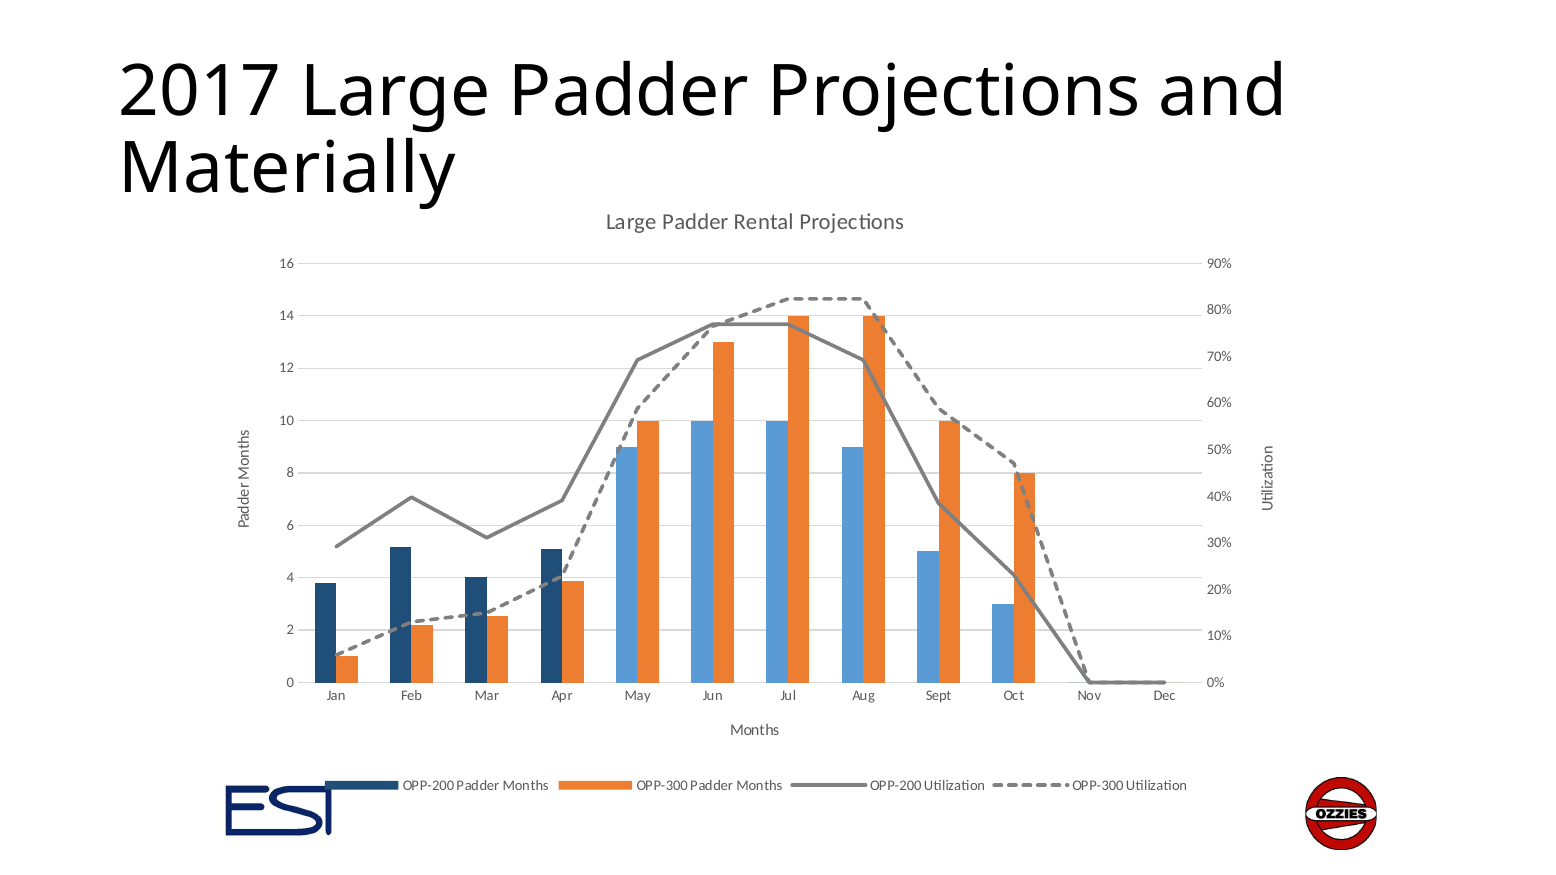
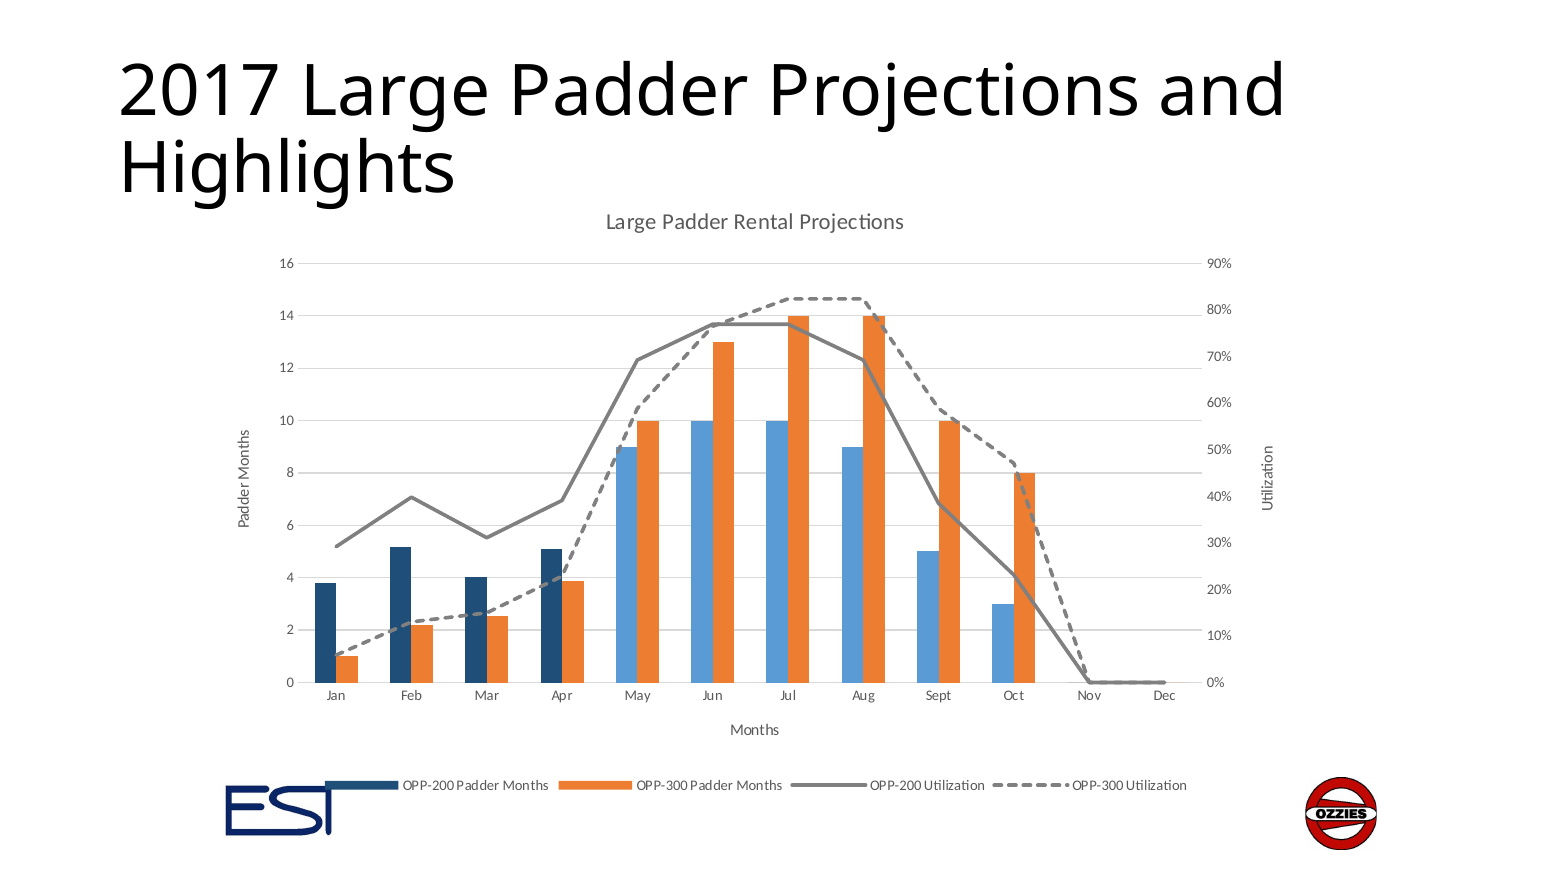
Materially: Materially -> Highlights
